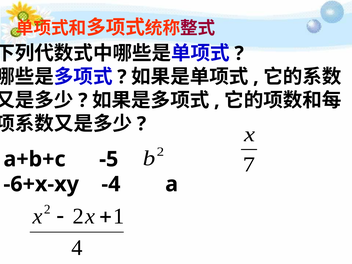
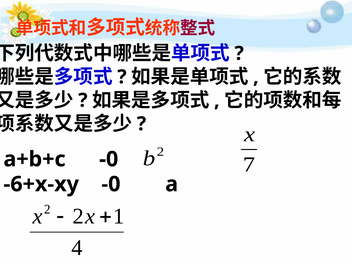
a+b+c -5: -5 -> -0
-6+x-xy -4: -4 -> -0
